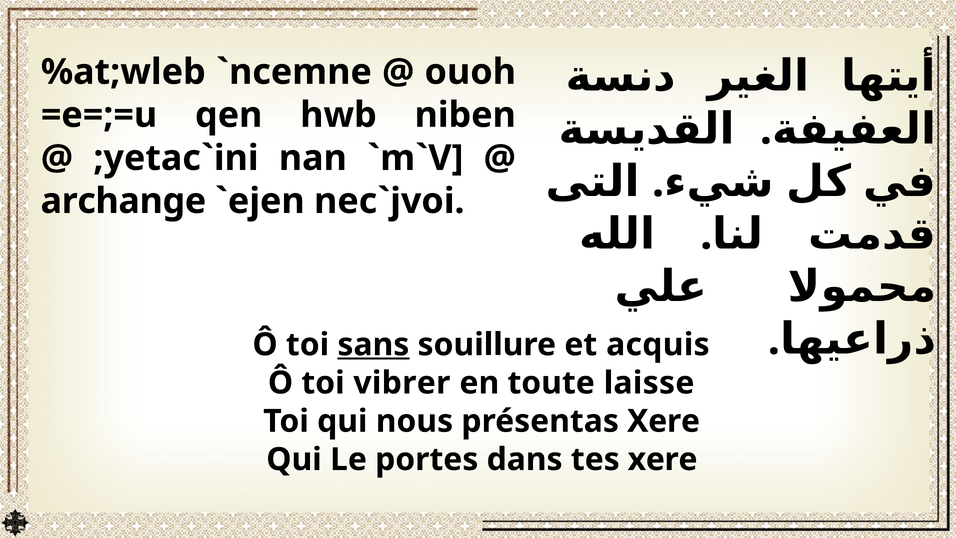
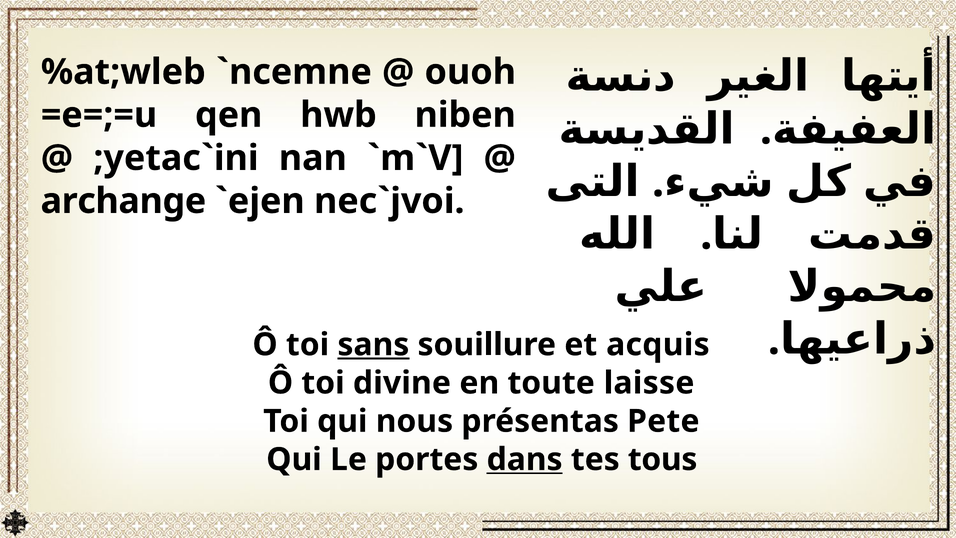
vibrer: vibrer -> divine
présentas Xere: Xere -> Pete
dans underline: none -> present
tes xere: xere -> tous
